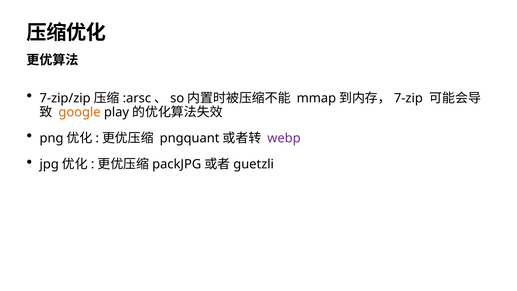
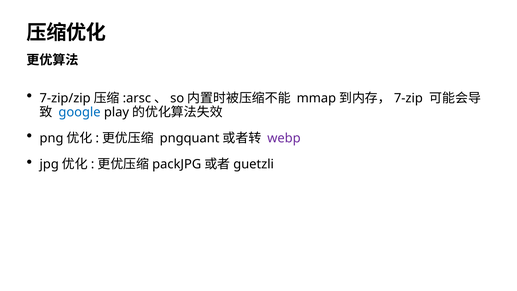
google colour: orange -> blue
